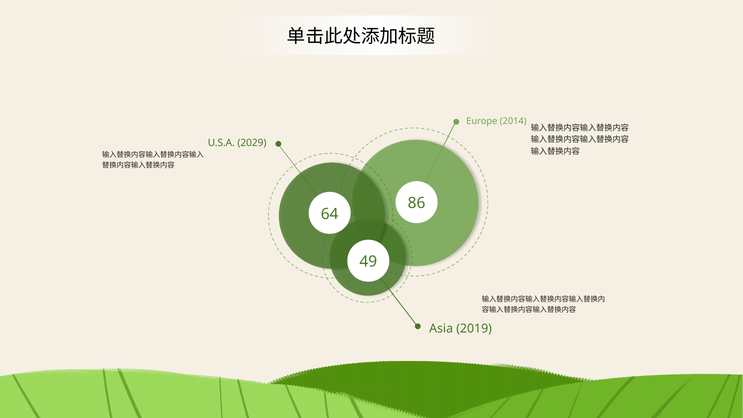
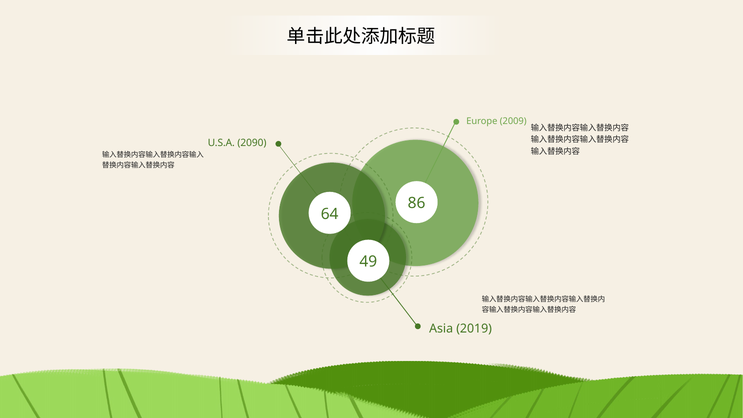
2014: 2014 -> 2009
2029: 2029 -> 2090
